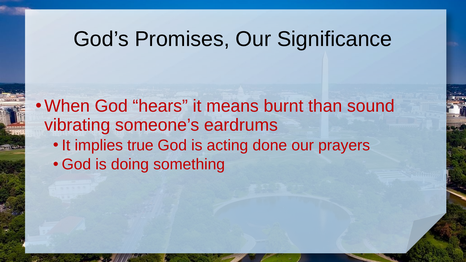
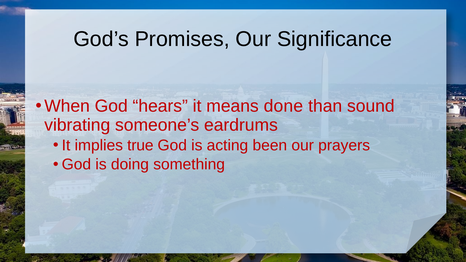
burnt: burnt -> done
done: done -> been
